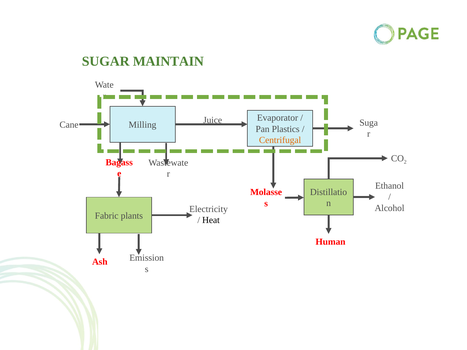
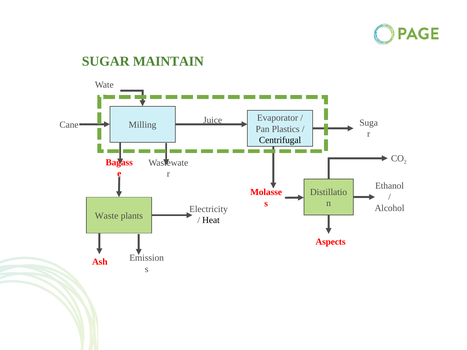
Centrifugal colour: orange -> black
Fabric: Fabric -> Waste
Human: Human -> Aspects
